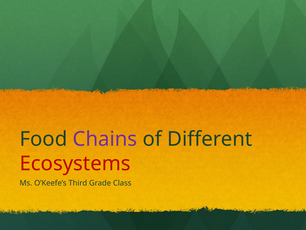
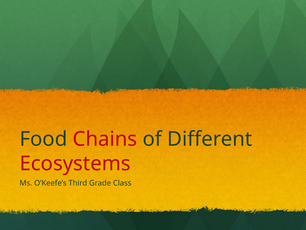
Chains colour: purple -> red
